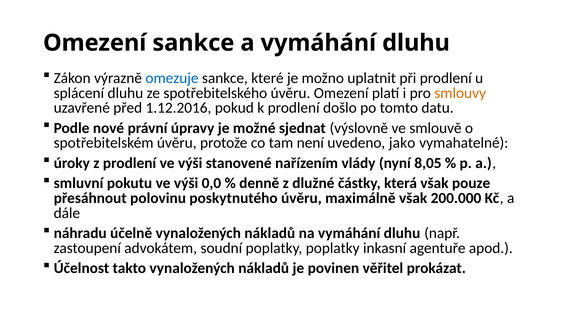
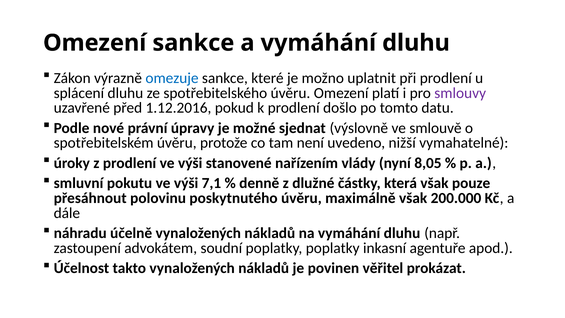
smlouvy colour: orange -> purple
jako: jako -> nižší
0,0: 0,0 -> 7,1
